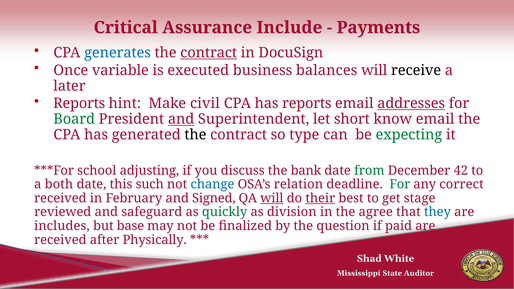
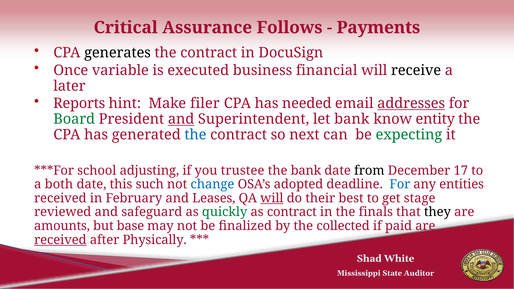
Include: Include -> Follows
generates colour: blue -> black
contract at (209, 53) underline: present -> none
balances: balances -> financial
civil: civil -> filer
has reports: reports -> needed
let short: short -> bank
know email: email -> entity
the at (195, 135) colour: black -> blue
type: type -> next
discuss: discuss -> trustee
from colour: green -> black
42: 42 -> 17
relation: relation -> adopted
For at (400, 184) colour: green -> blue
correct: correct -> entities
Signed: Signed -> Leases
their underline: present -> none
as division: division -> contract
agree: agree -> finals
they colour: blue -> black
includes: includes -> amounts
question: question -> collected
received at (60, 240) underline: none -> present
